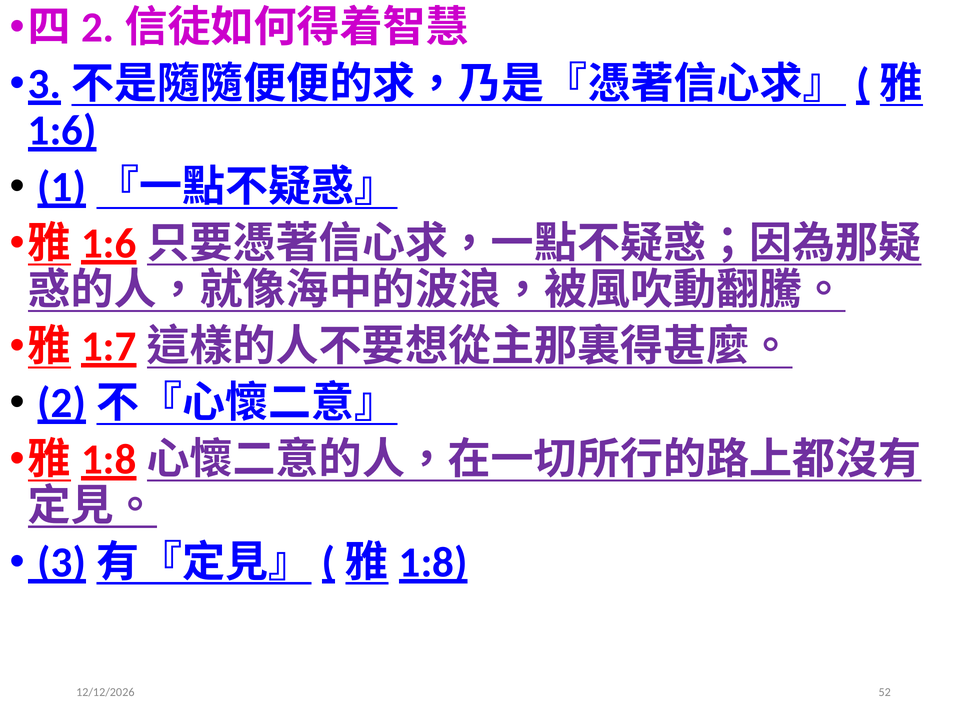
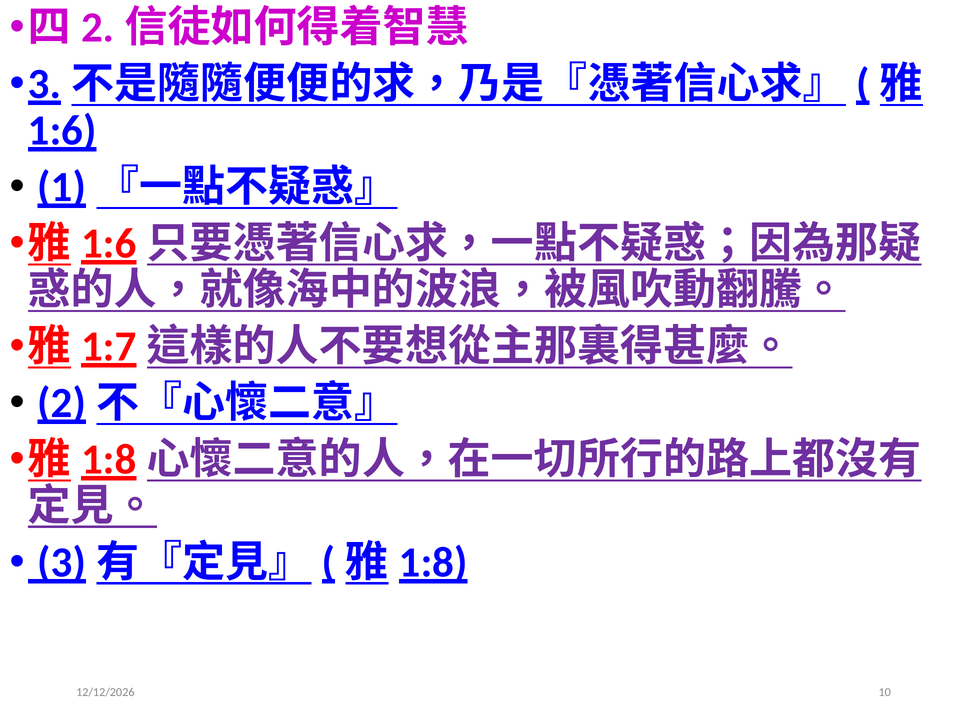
52: 52 -> 10
